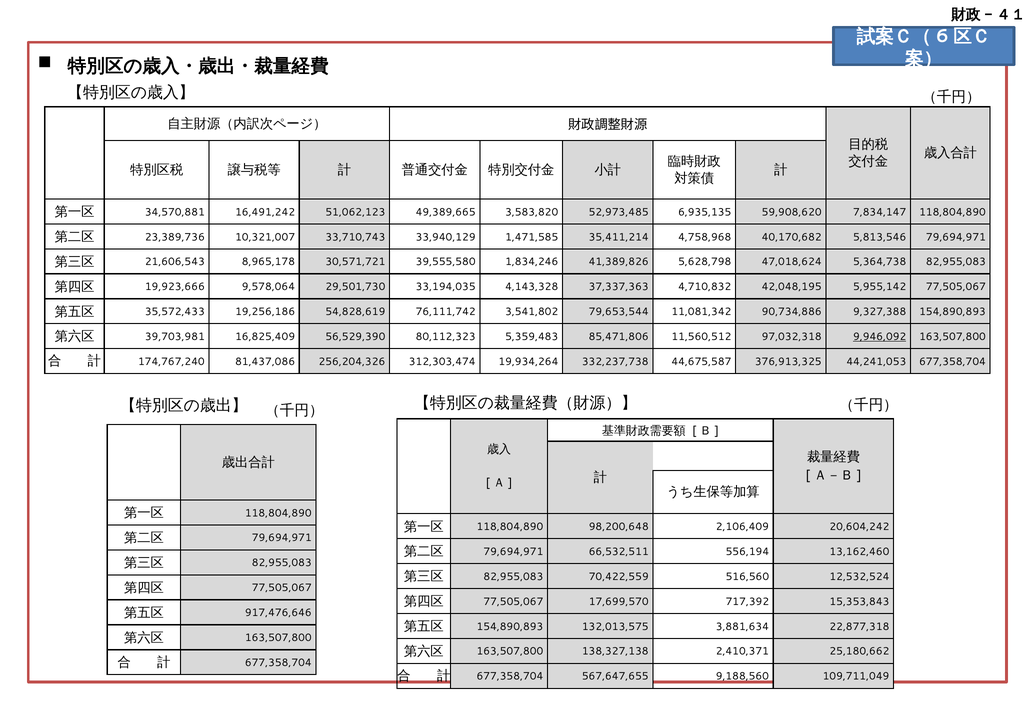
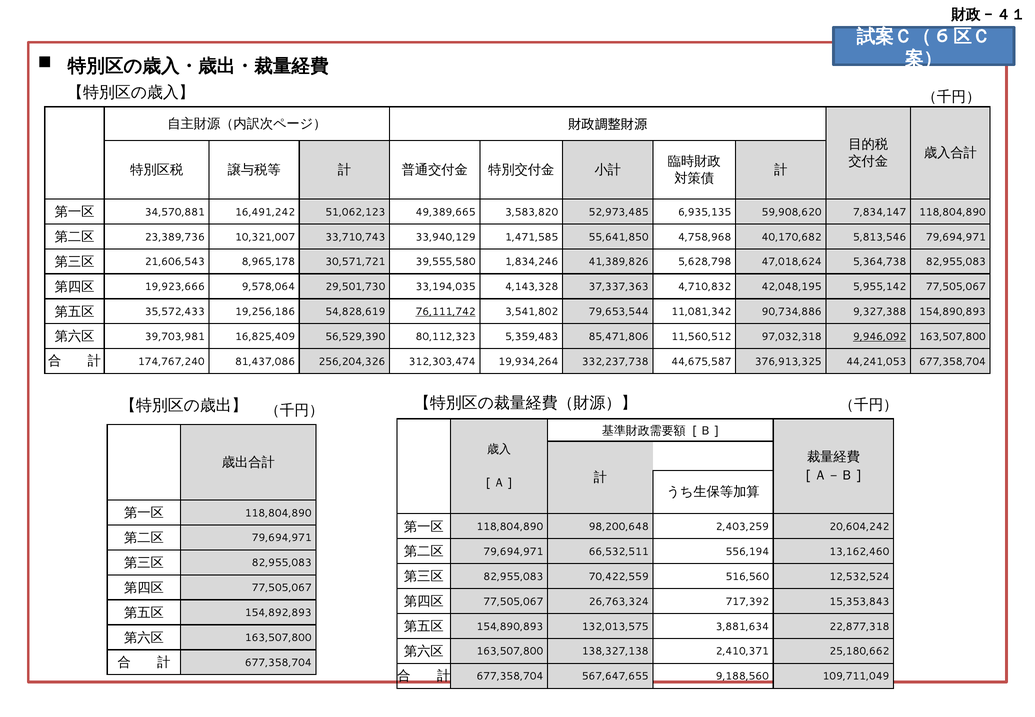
35,411,214: 35,411,214 -> 55,641,850
76,111,742 underline: none -> present
2,106,409: 2,106,409 -> 2,403,259
17,699,570: 17,699,570 -> 26,763,324
917,476,646: 917,476,646 -> 154,892,893
